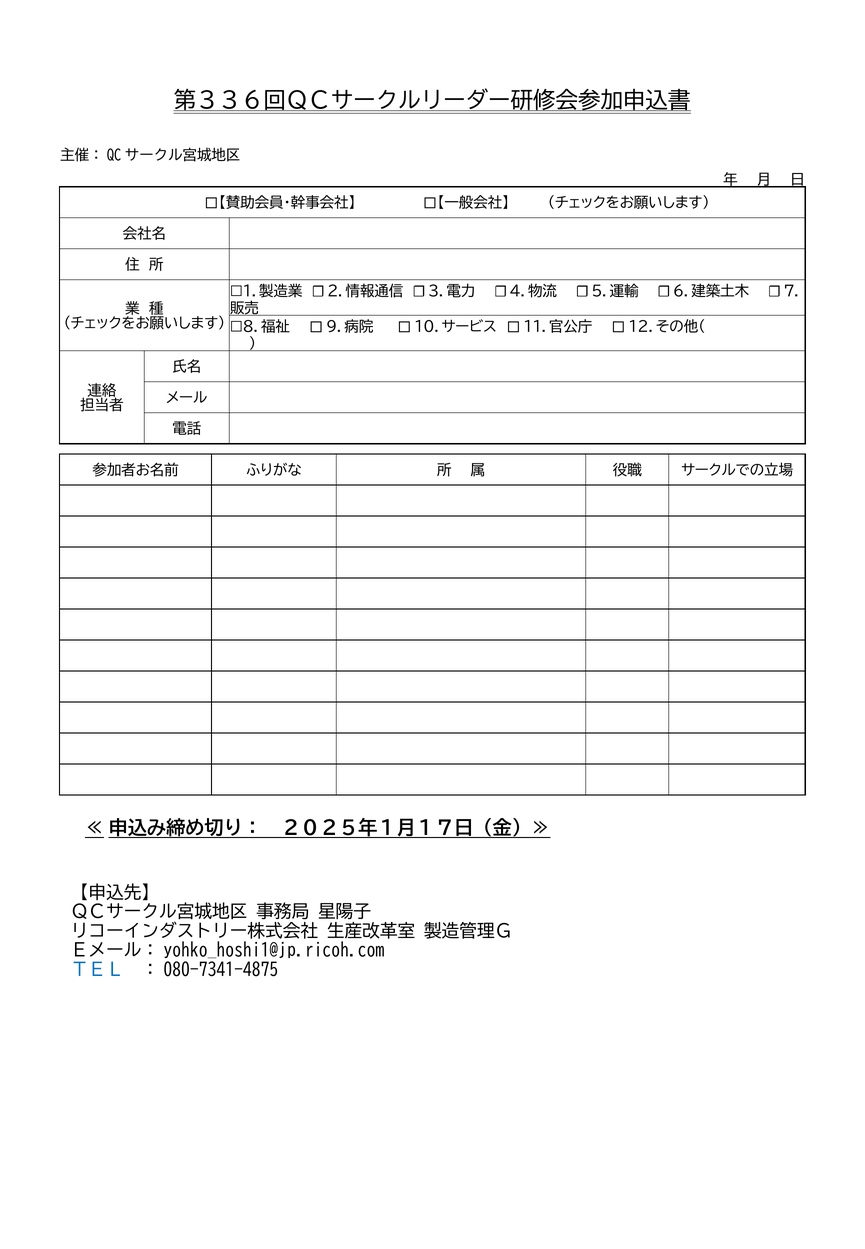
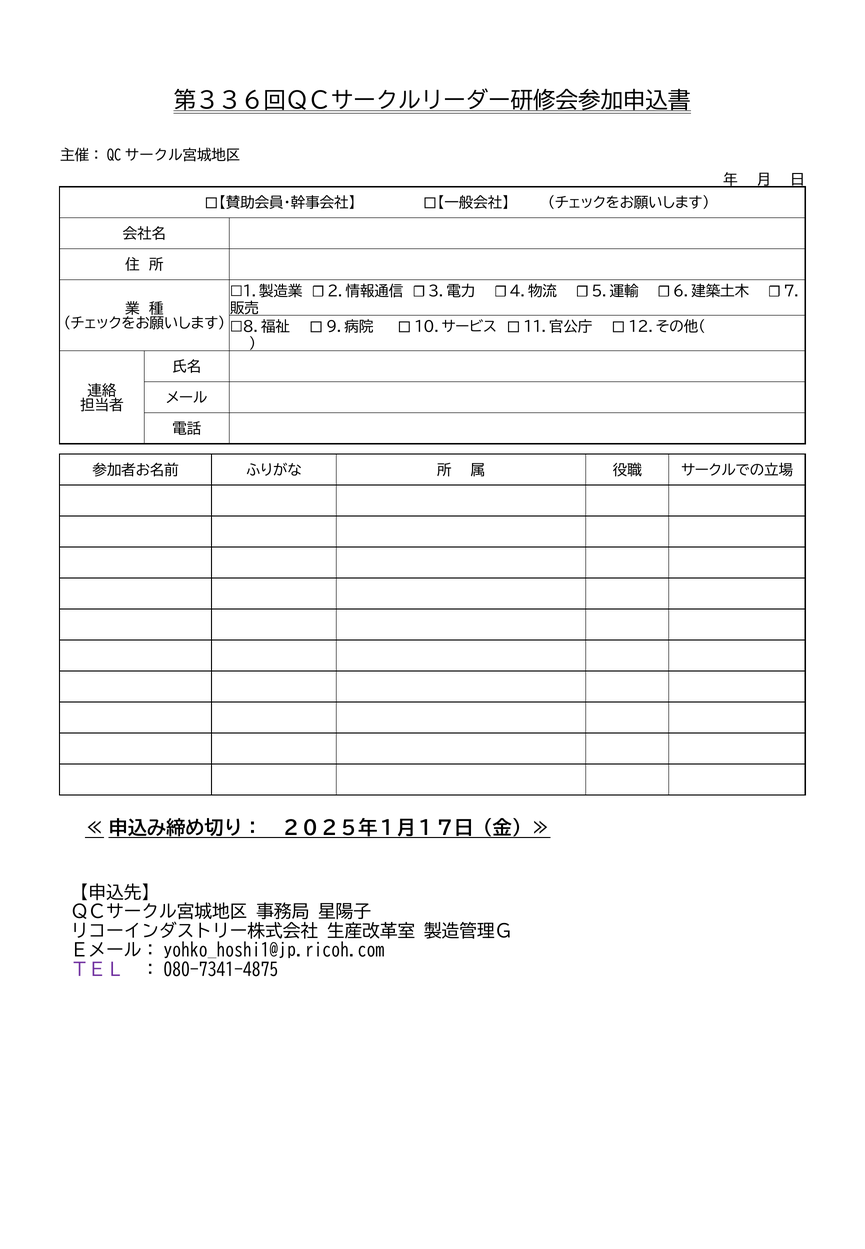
ＴＥＬ colour: blue -> purple
